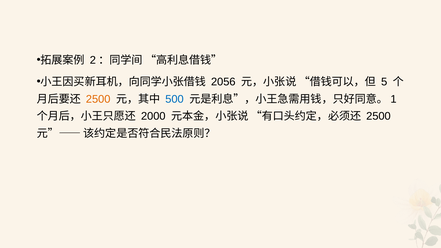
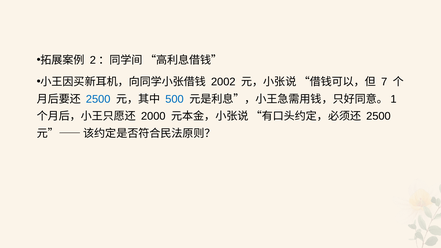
2056: 2056 -> 2002
5: 5 -> 7
2500 at (98, 99) colour: orange -> blue
